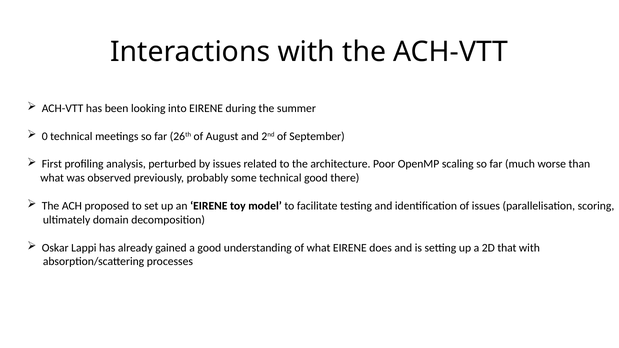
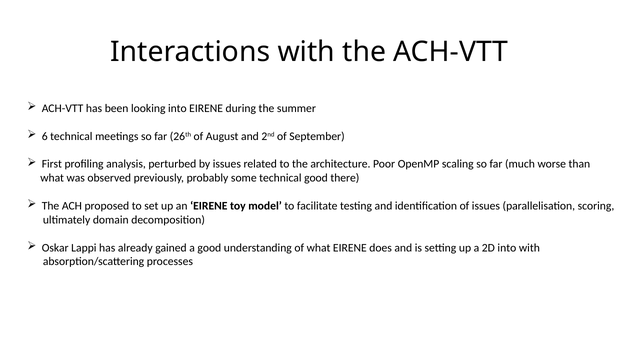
0: 0 -> 6
2D that: that -> into
